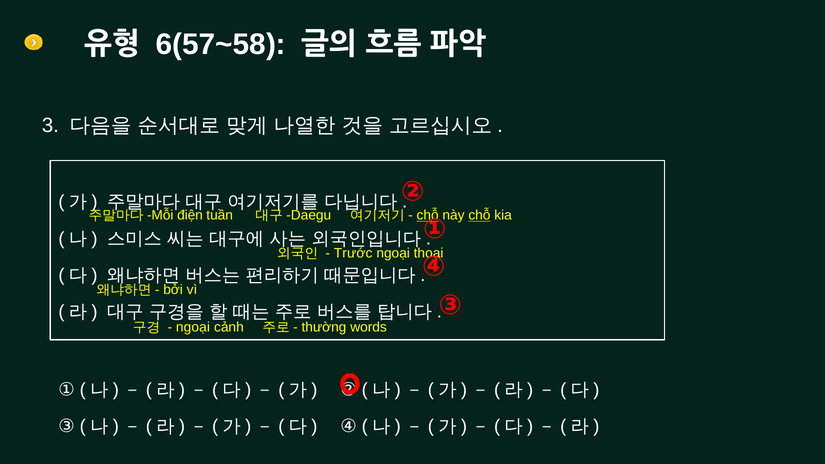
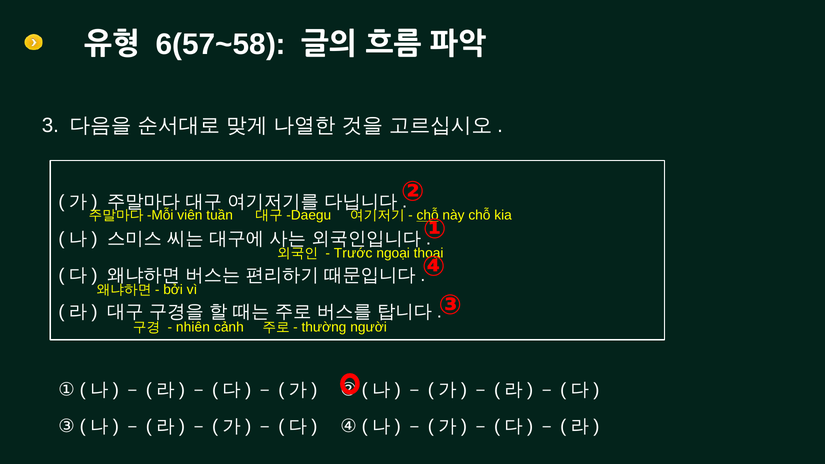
điện: điện -> viên
chỗ at (479, 215) underline: present -> none
ngoại at (193, 327): ngoại -> nhiên
words: words -> người
